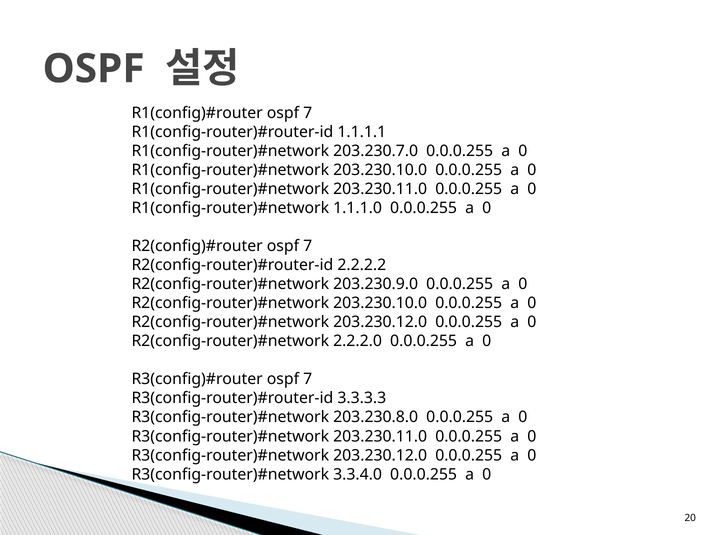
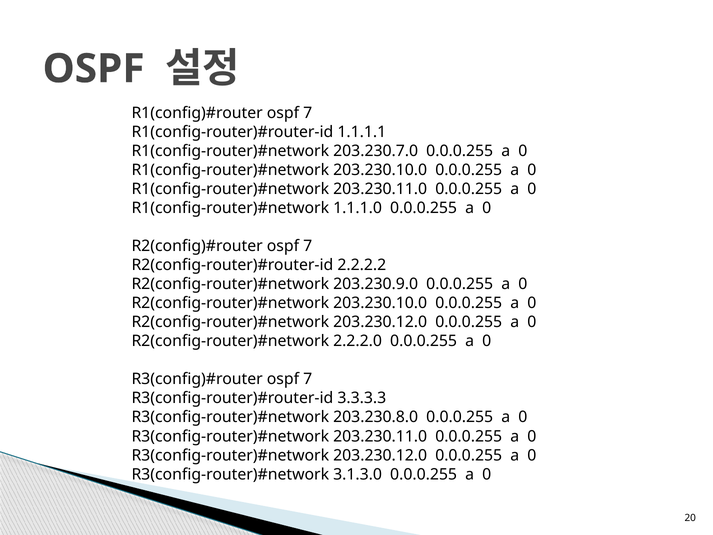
3.3.4.0: 3.3.4.0 -> 3.1.3.0
